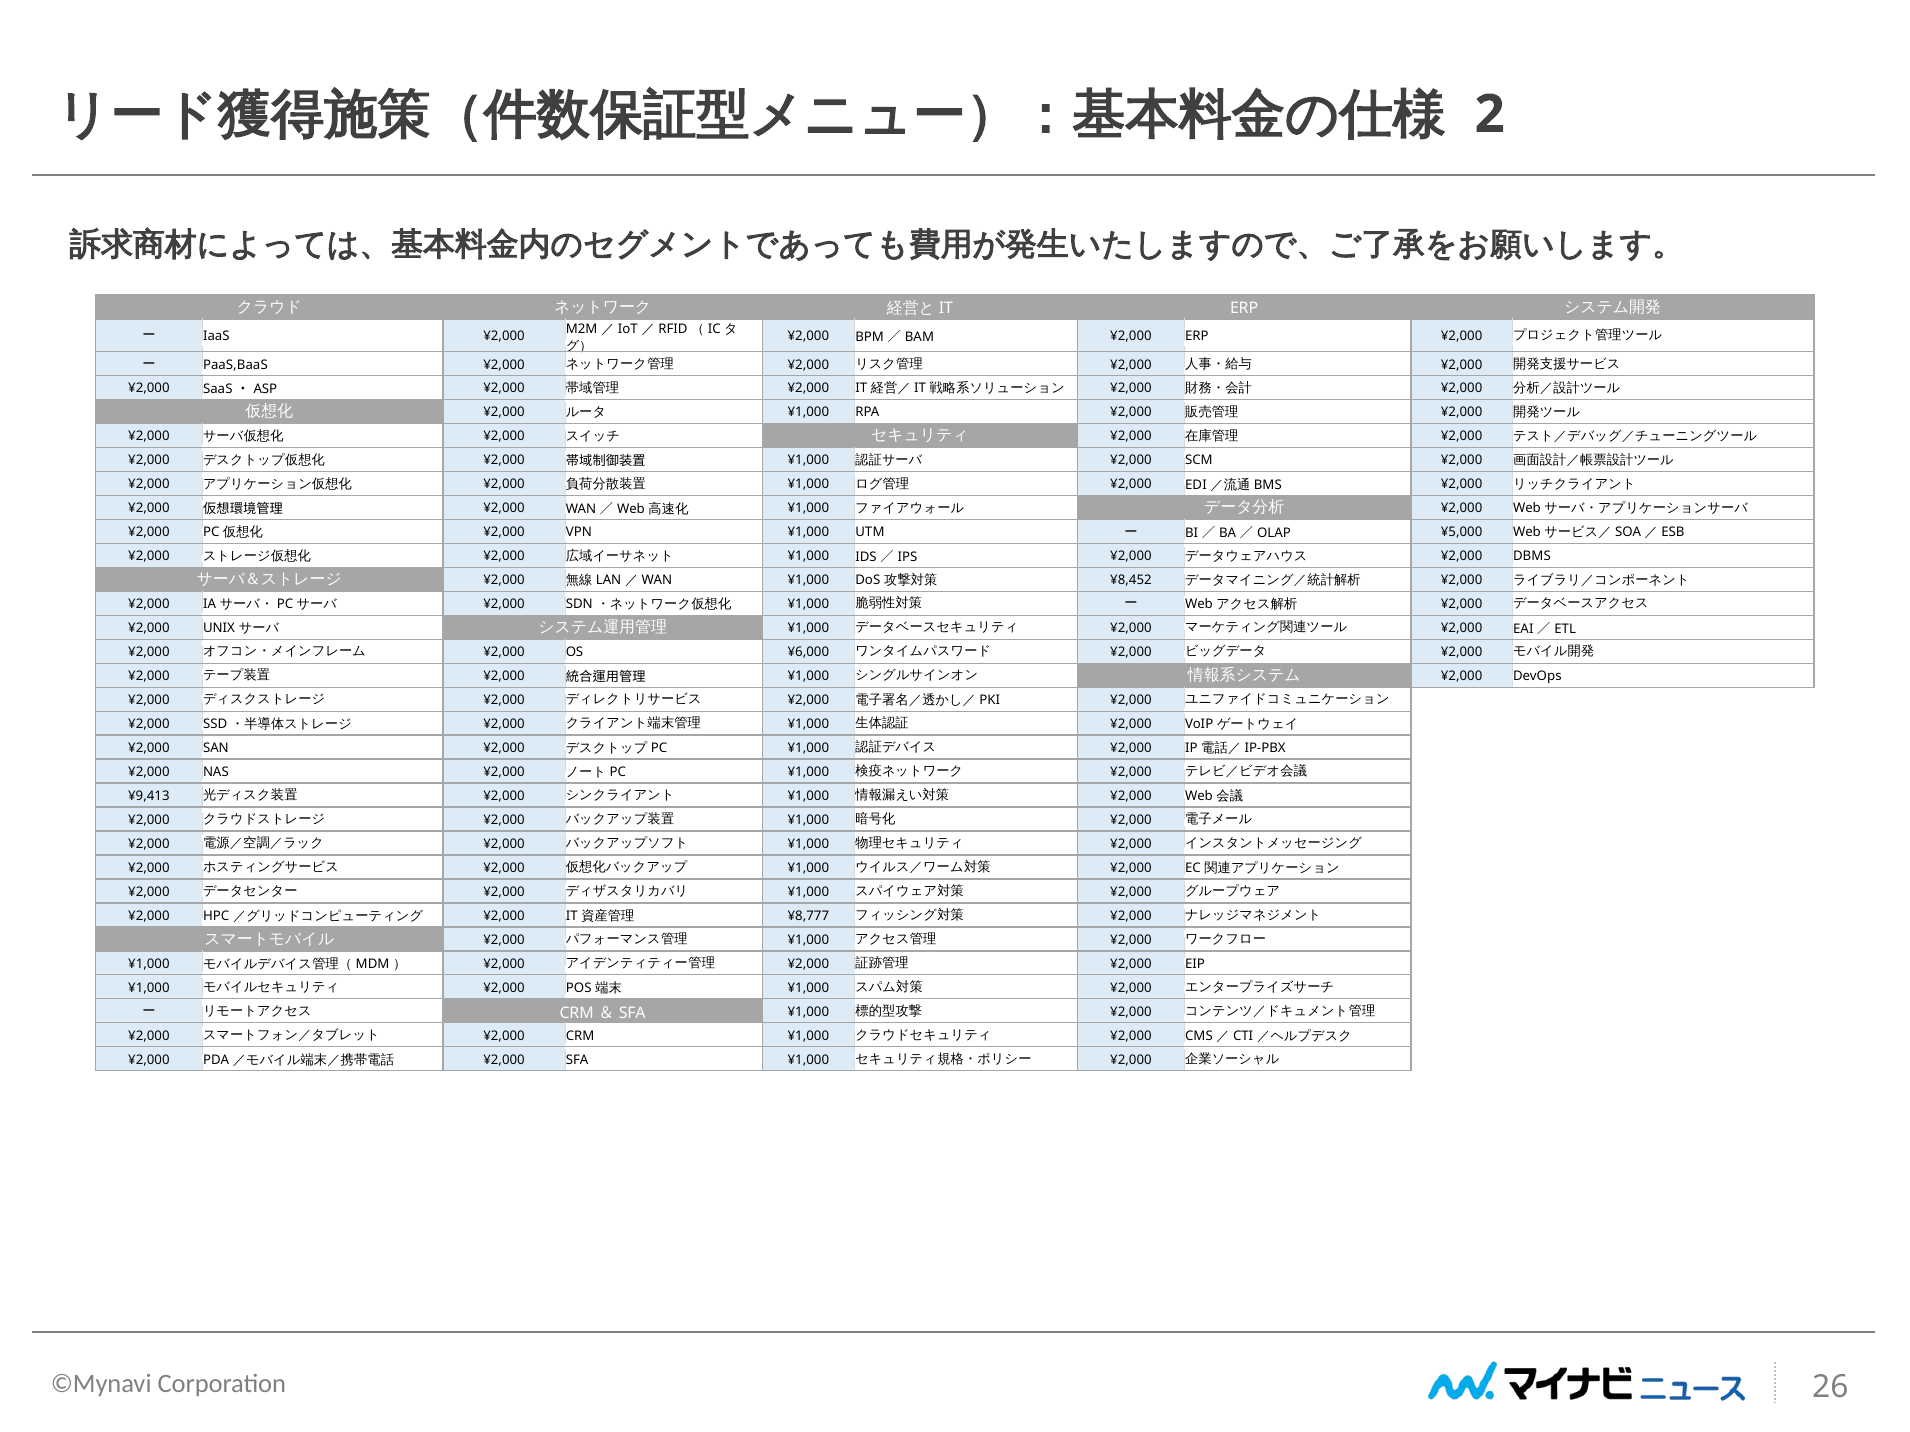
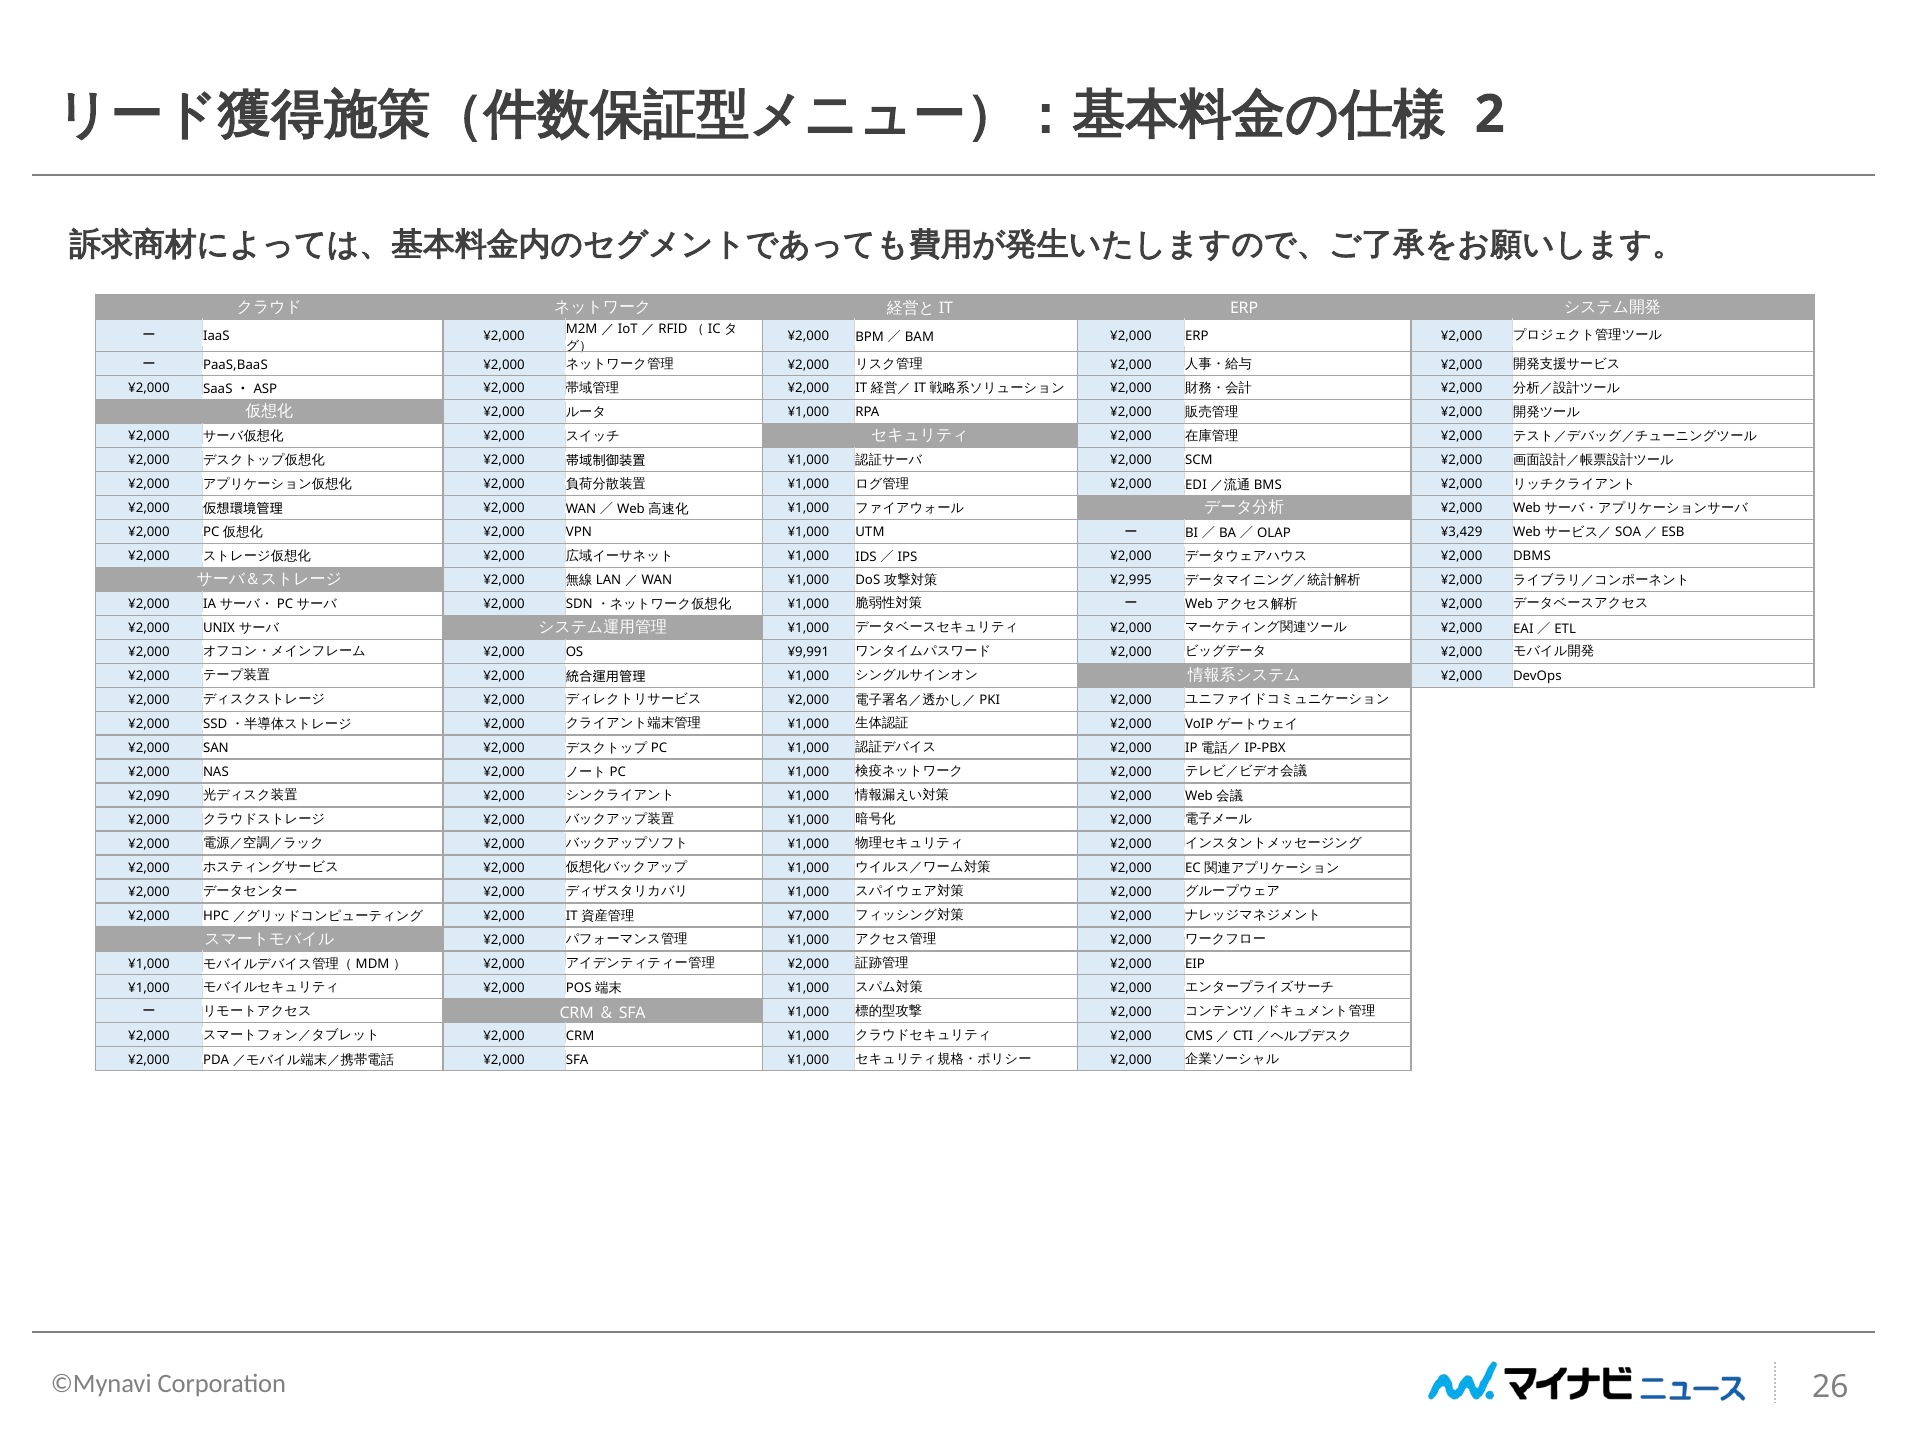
¥5,000: ¥5,000 -> ¥3,429
¥8,452: ¥8,452 -> ¥2,995
¥6,000: ¥6,000 -> ¥9,991
¥9,413: ¥9,413 -> ¥2,090
¥8,777: ¥8,777 -> ¥7,000
